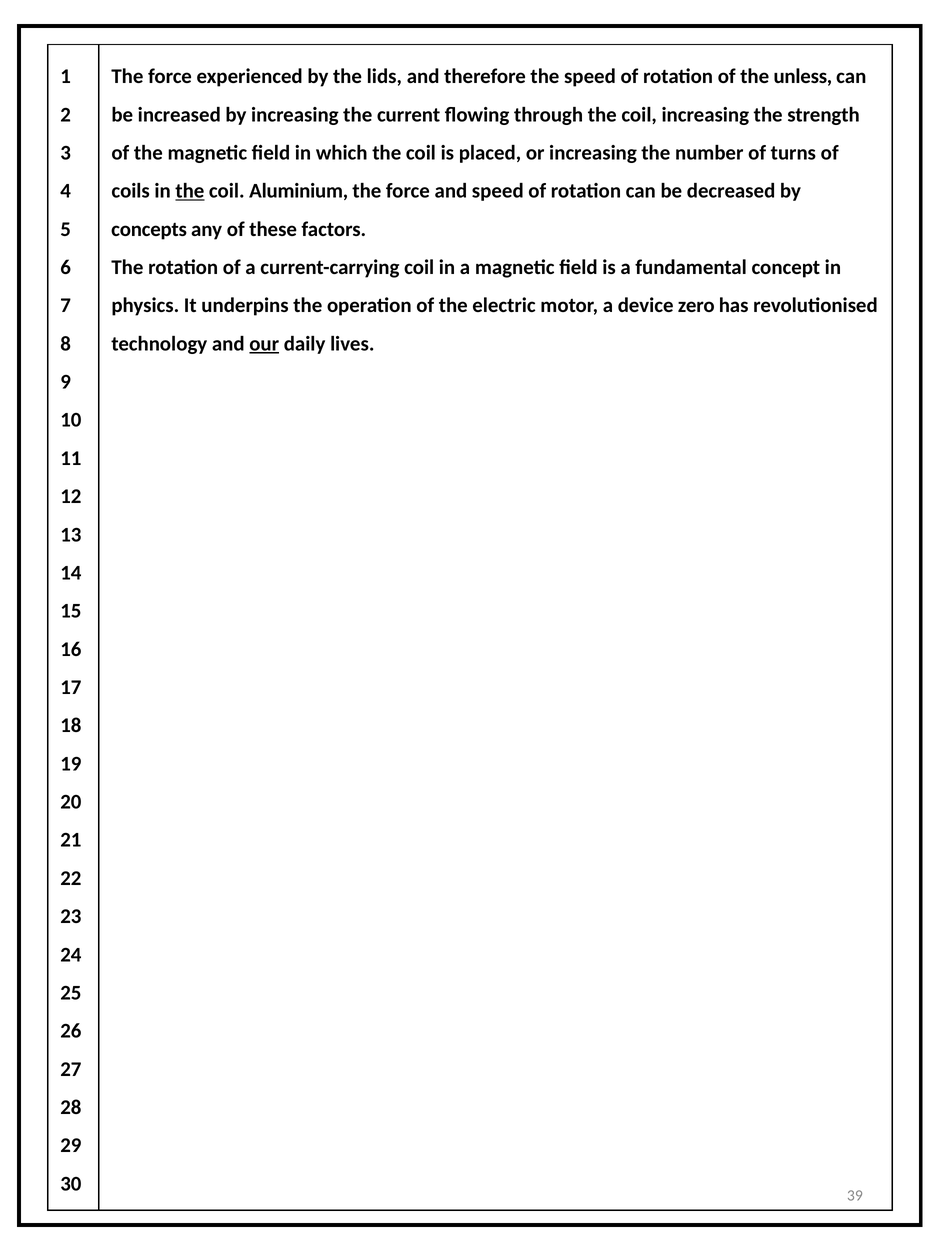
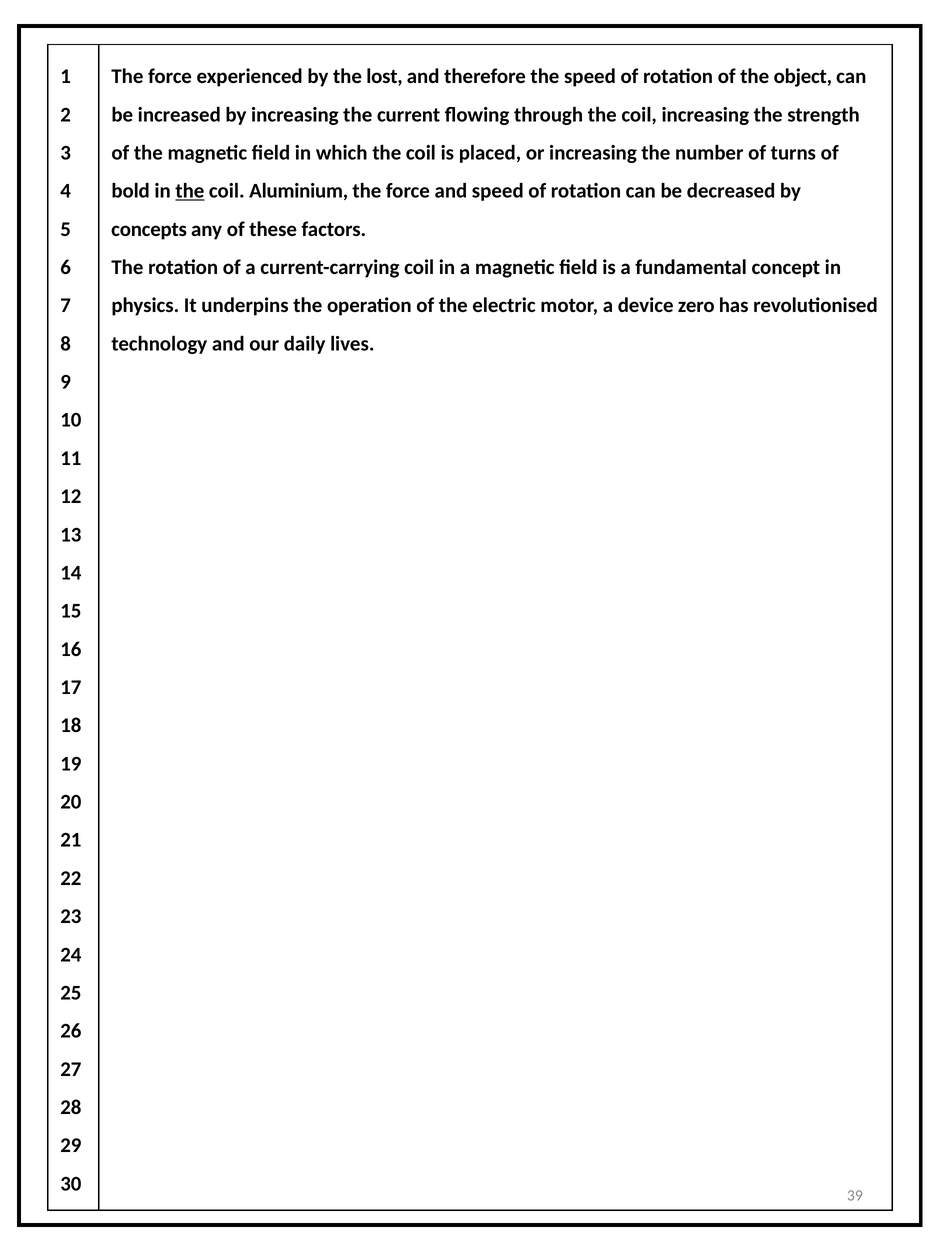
lids: lids -> lost
unless: unless -> object
coils: coils -> bold
our underline: present -> none
